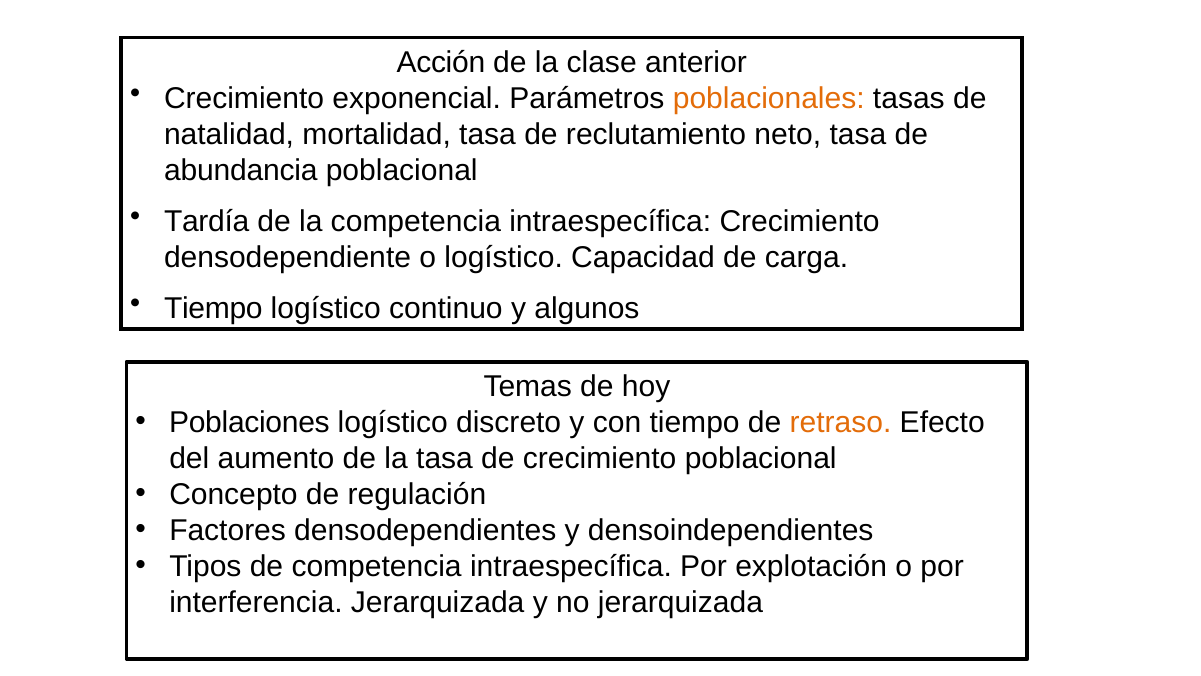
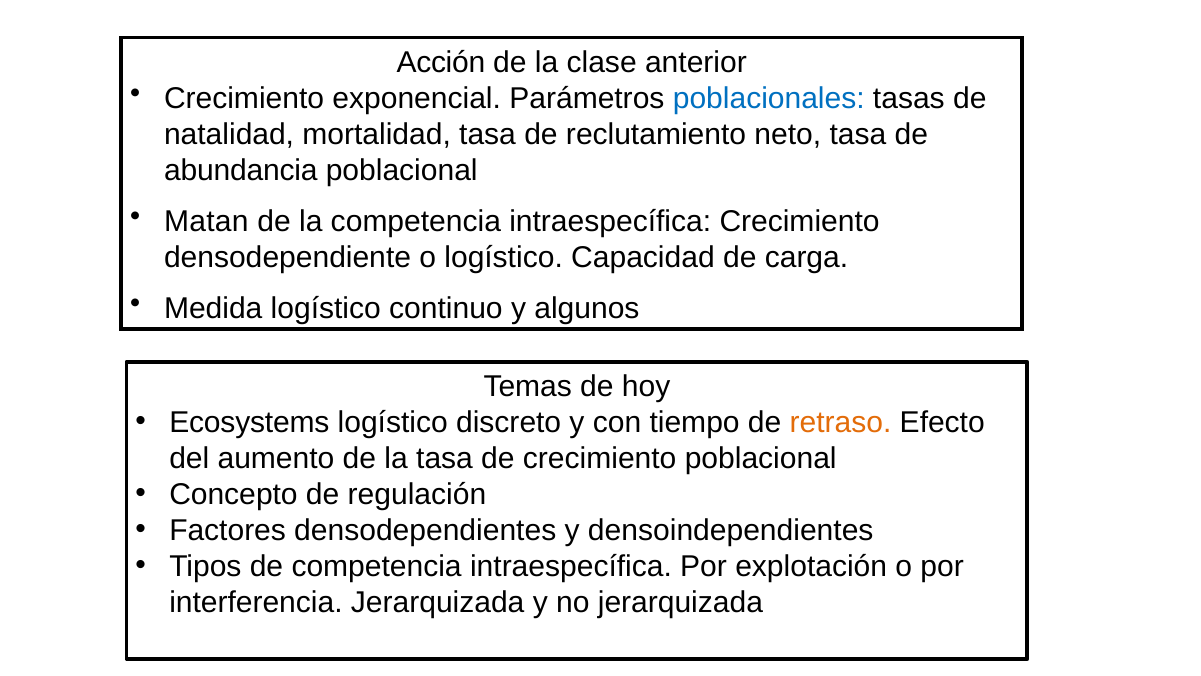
poblacionales colour: orange -> blue
Tardía: Tardía -> Matan
Tiempo at (213, 308): Tiempo -> Medida
Poblaciones: Poblaciones -> Ecosystems
